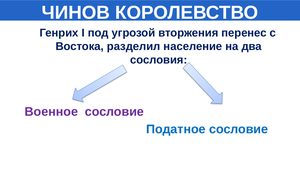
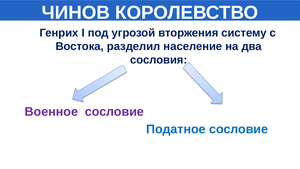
перенес: перенес -> систему
